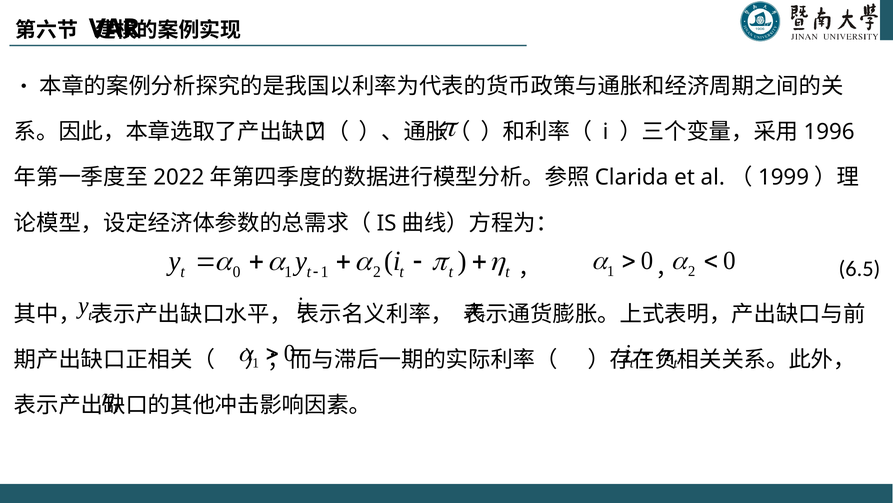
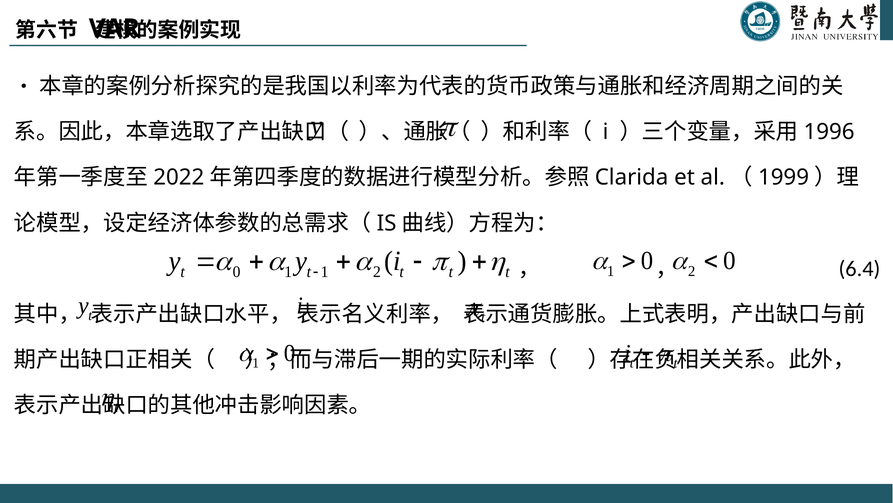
6.5: 6.5 -> 6.4
